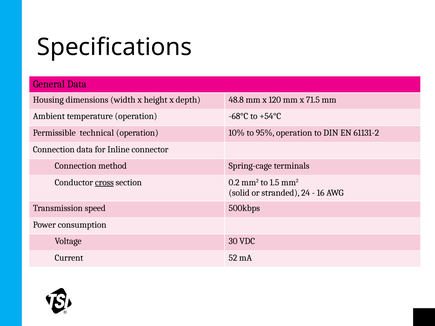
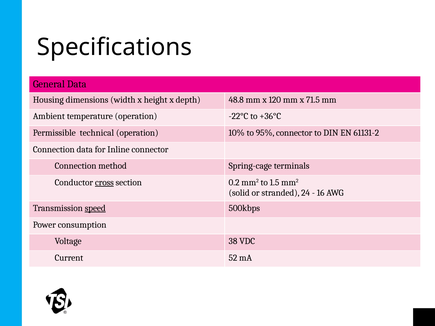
-68°C: -68°C -> -22°C
+54°C: +54°C -> +36°C
95% operation: operation -> connector
speed underline: none -> present
30: 30 -> 38
